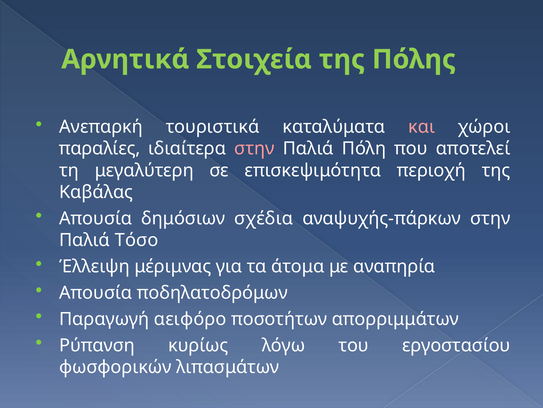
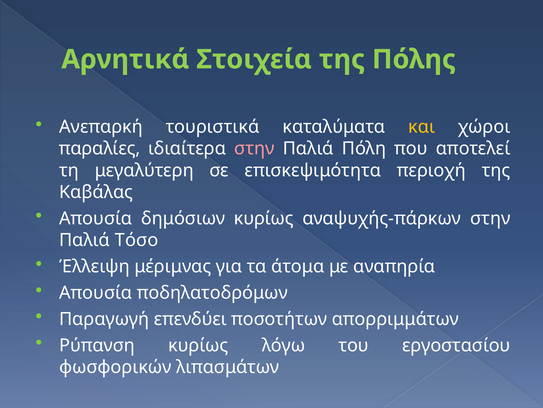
και colour: pink -> yellow
δημόσιων σχέδια: σχέδια -> κυρίως
αειφόρο: αειφόρο -> επενδύει
